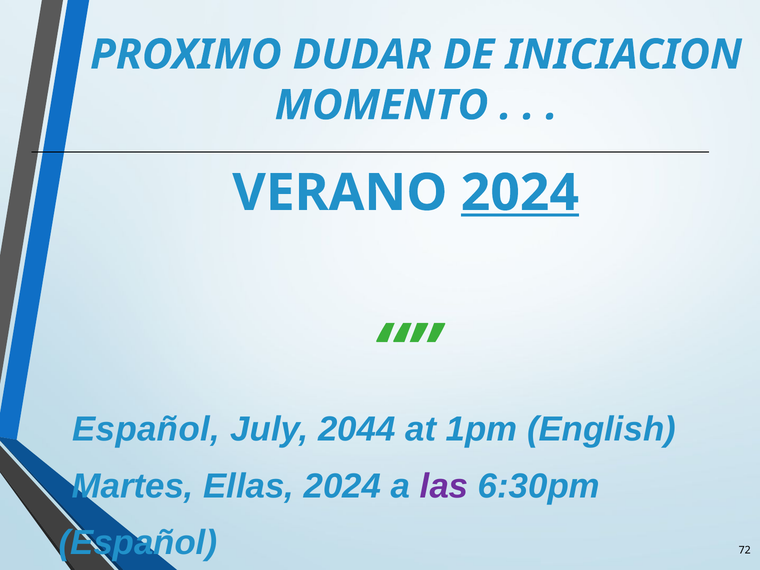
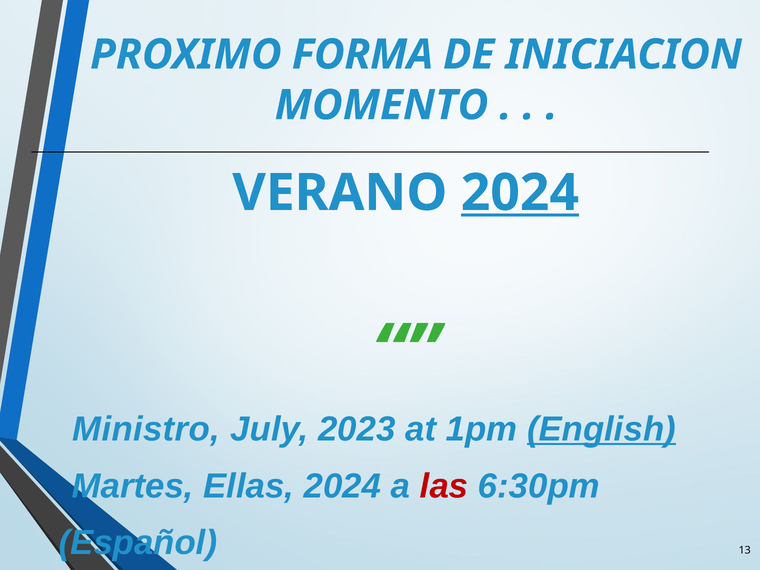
DUDAR: DUDAR -> FORMA
Español at (146, 429): Español -> Ministro
2044: 2044 -> 2023
English underline: none -> present
las colour: purple -> red
72: 72 -> 13
